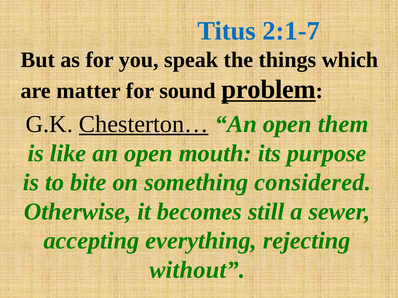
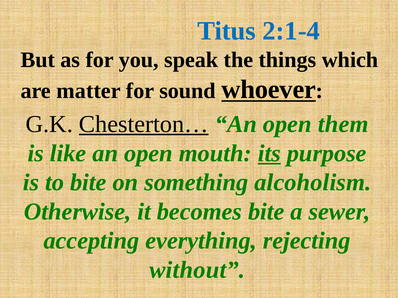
2:1-7: 2:1-7 -> 2:1-4
problem: problem -> whoever
its underline: none -> present
considered: considered -> alcoholism
becomes still: still -> bite
